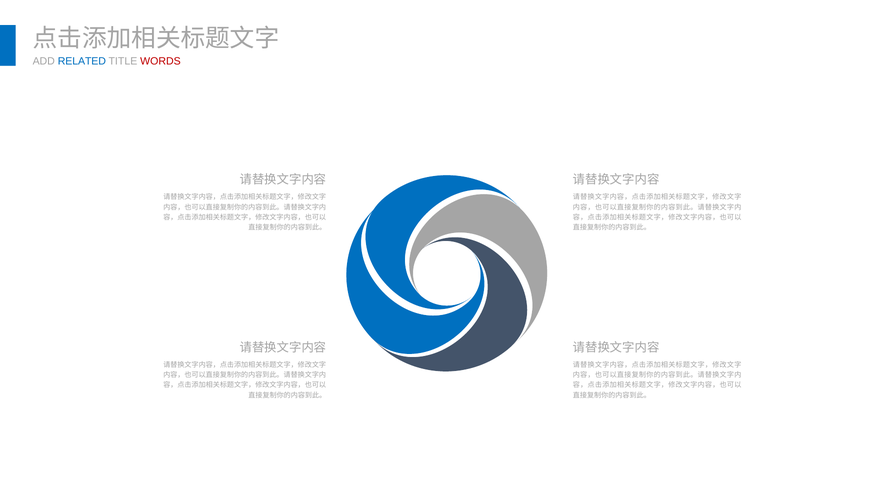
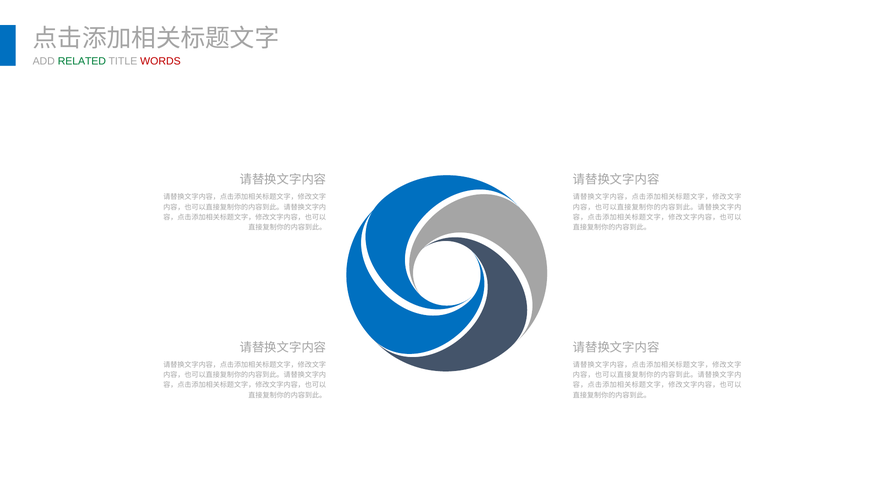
RELATED colour: blue -> green
